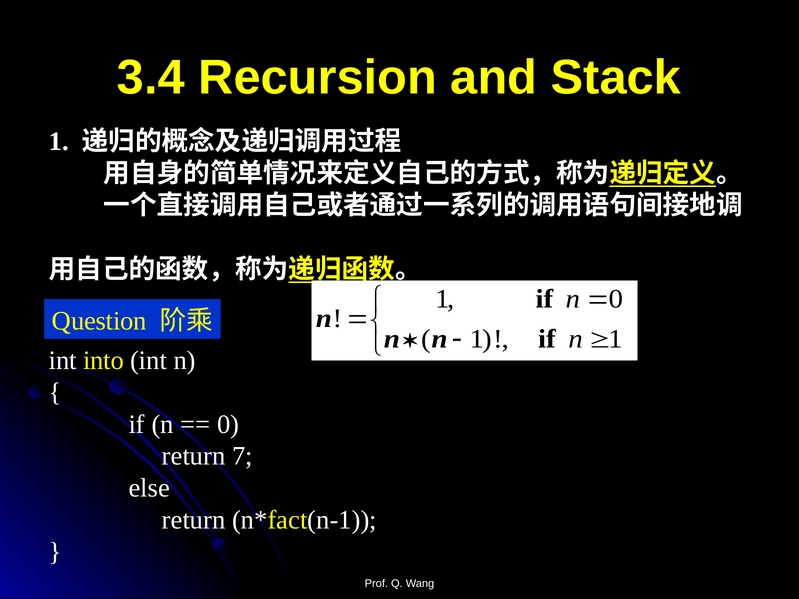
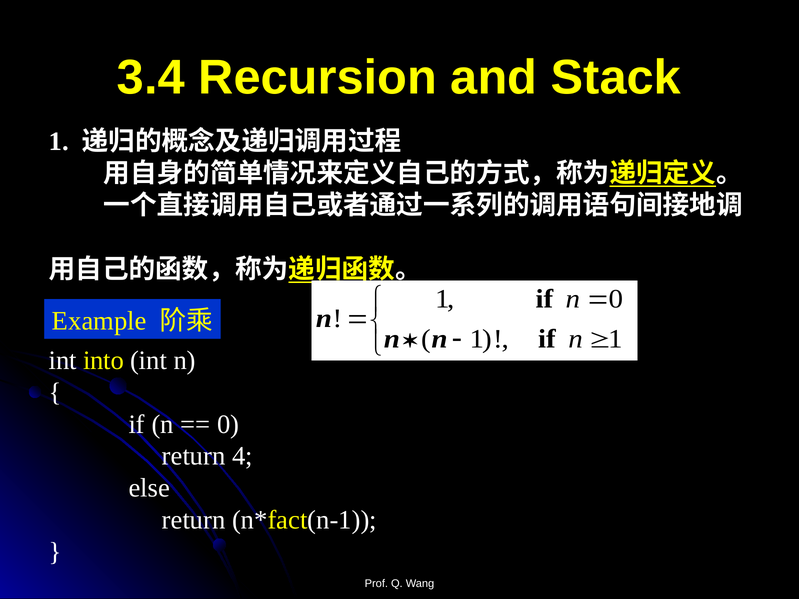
Question: Question -> Example
7: 7 -> 4
